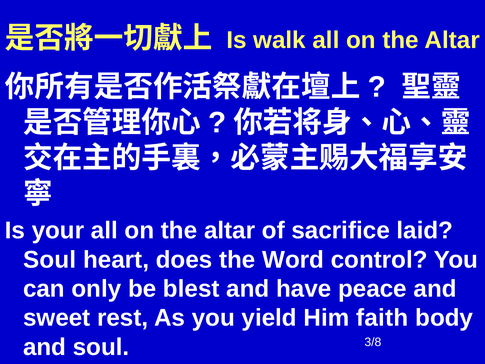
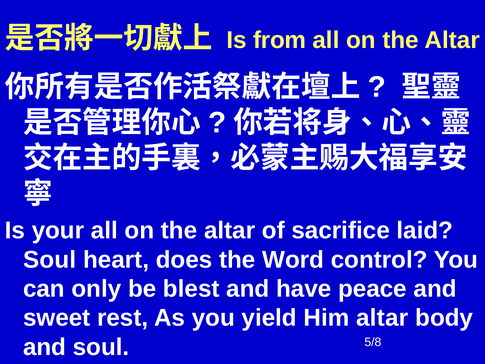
walk: walk -> from
Him faith: faith -> altar
3/8: 3/8 -> 5/8
